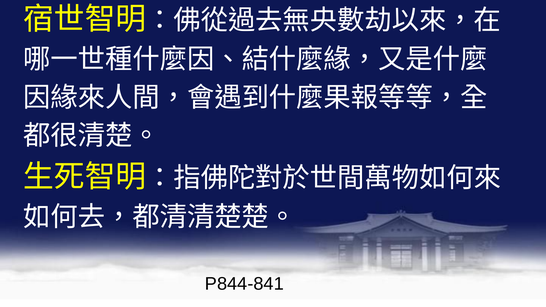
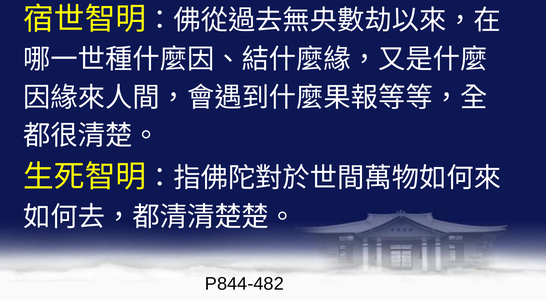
P844-841: P844-841 -> P844-482
